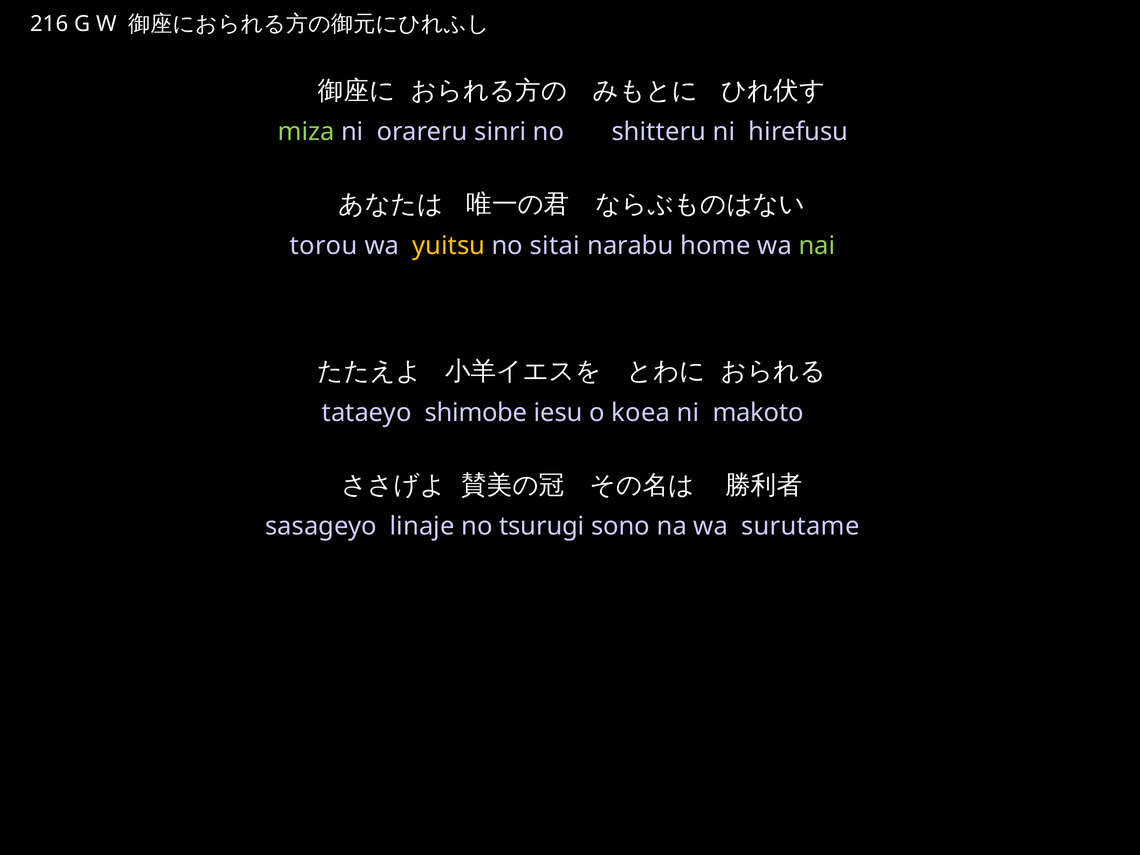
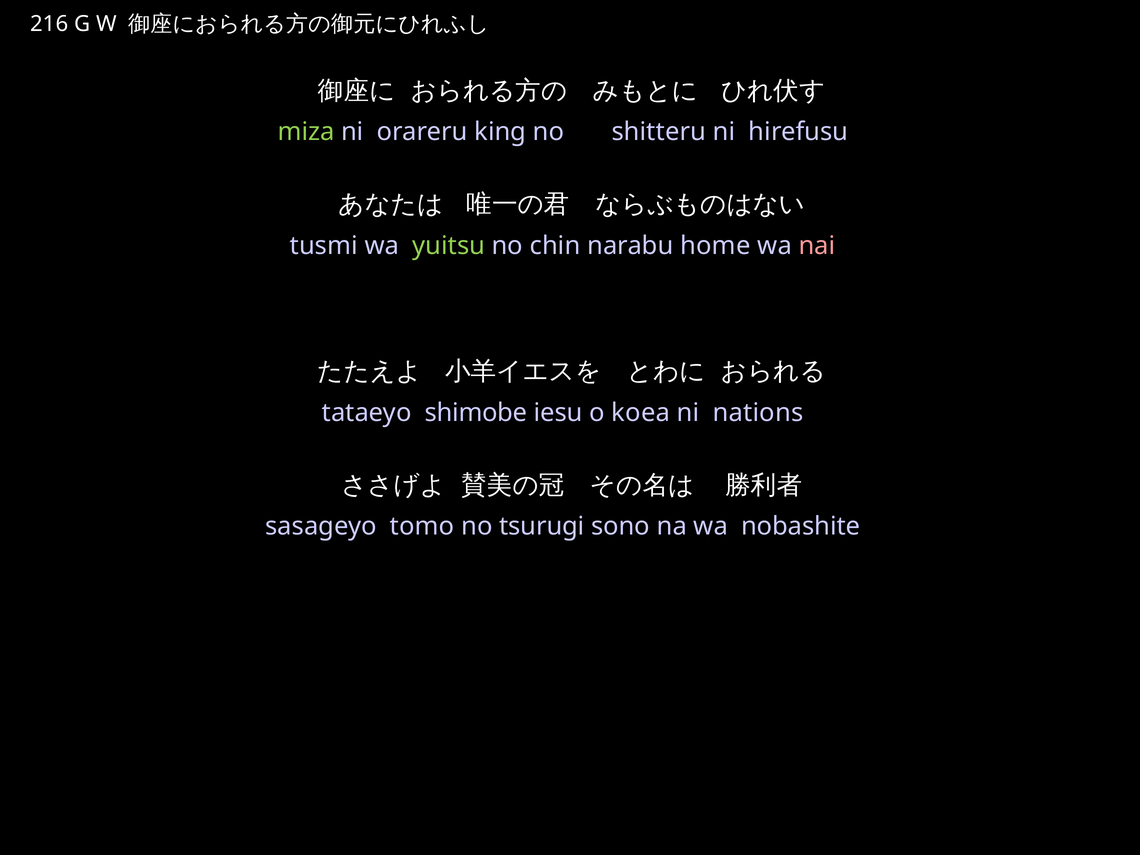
sinri: sinri -> king
torou: torou -> tusmi
yuitsu colour: yellow -> light green
sitai: sitai -> chin
nai colour: light green -> pink
makoto: makoto -> nations
linaje: linaje -> tomo
surutame: surutame -> nobashite
